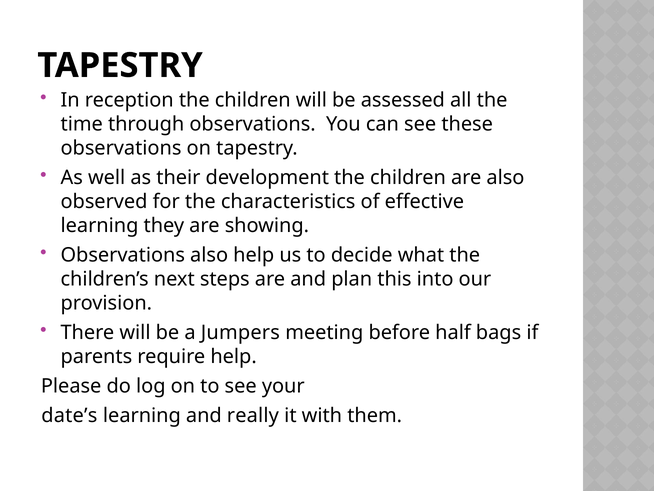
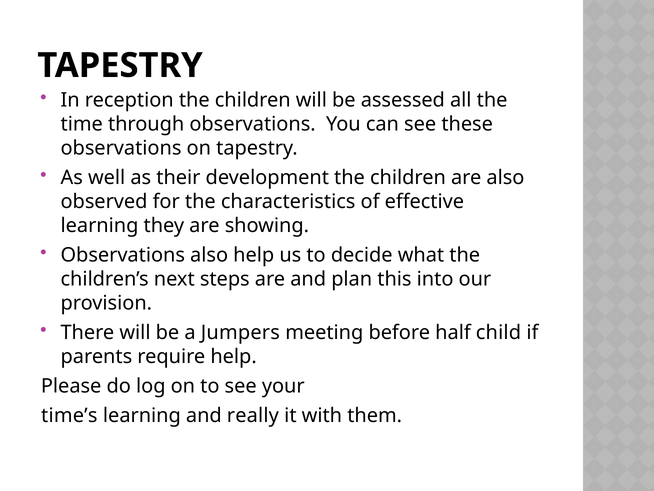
bags: bags -> child
date’s: date’s -> time’s
